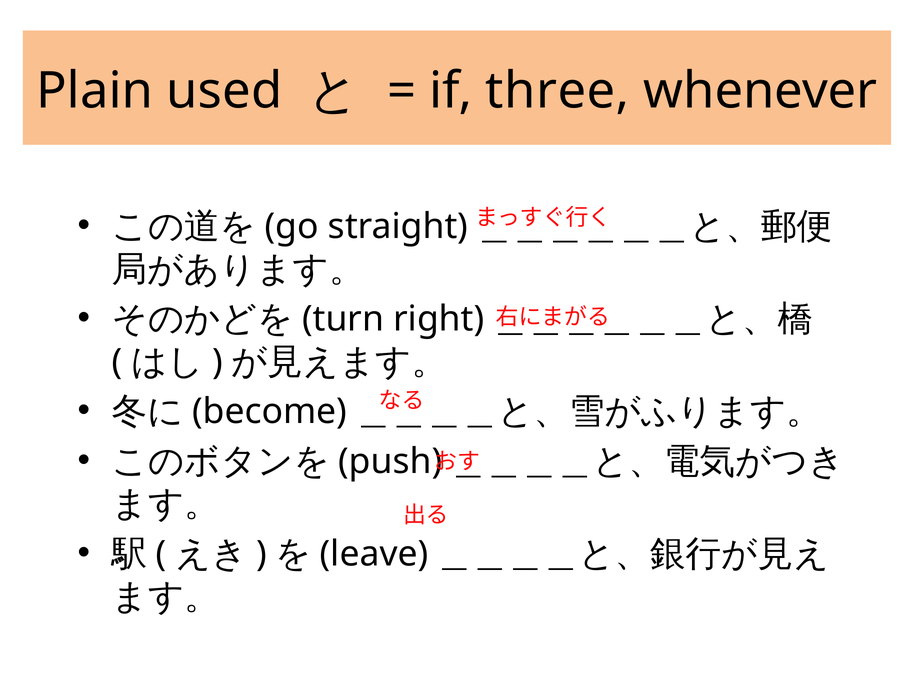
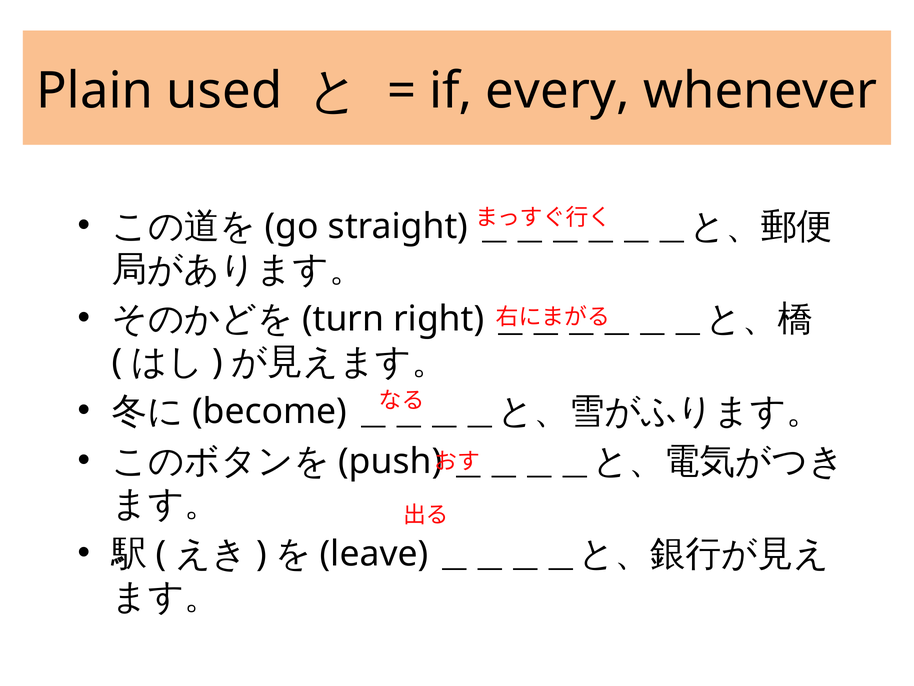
three: three -> every
